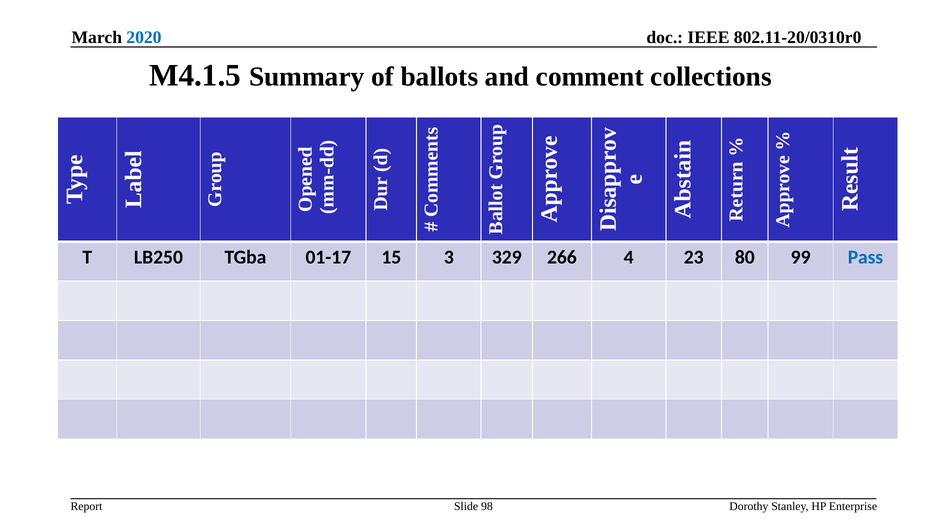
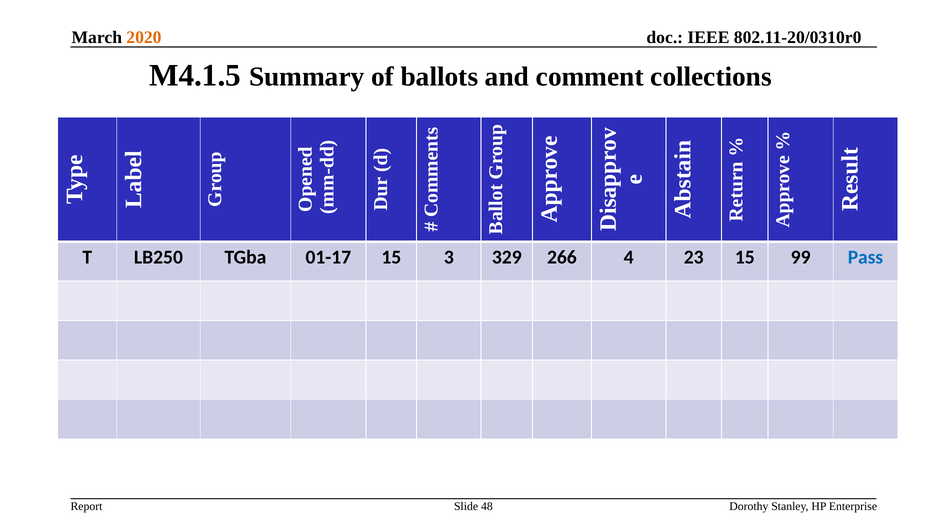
2020 colour: blue -> orange
23 80: 80 -> 15
98: 98 -> 48
